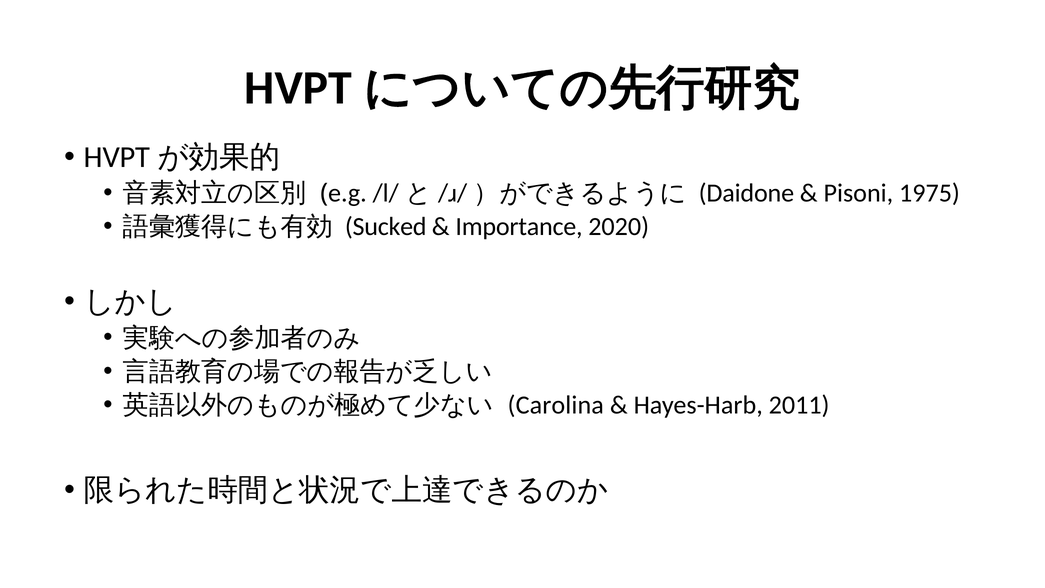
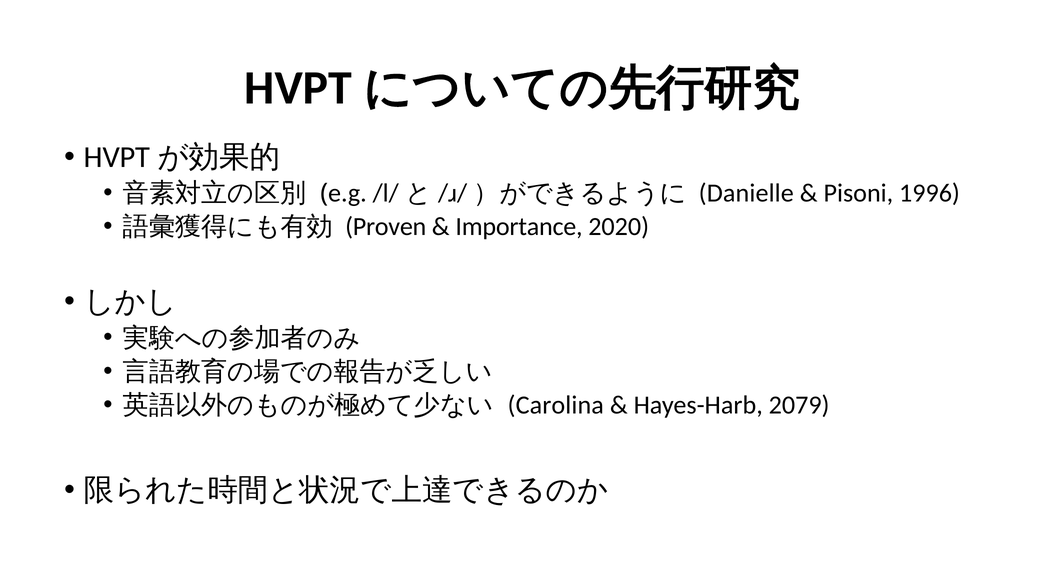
Daidone: Daidone -> Danielle
1975: 1975 -> 1996
Sucked: Sucked -> Proven
2011: 2011 -> 2079
